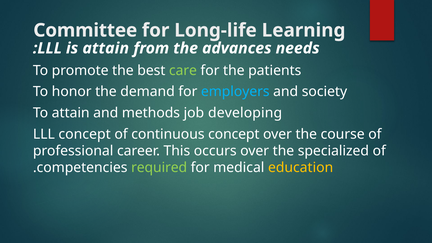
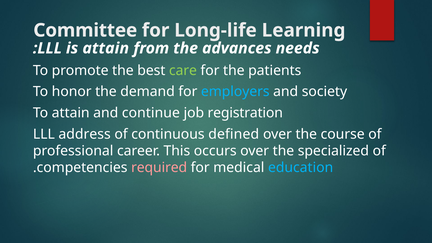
methods: methods -> continue
developing: developing -> registration
LLL concept: concept -> address
continuous concept: concept -> defined
required colour: light green -> pink
education colour: yellow -> light blue
